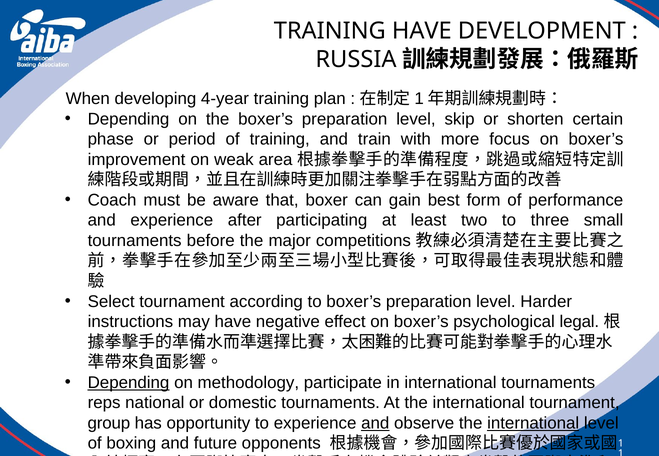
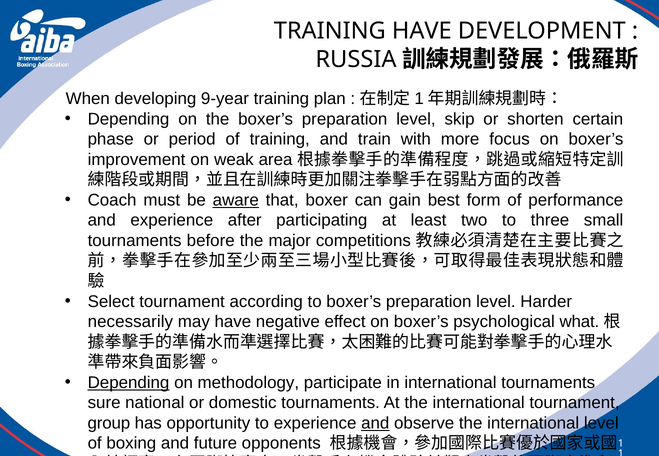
4-year: 4-year -> 9-year
aware underline: none -> present
instructions: instructions -> necessarily
legal: legal -> what
reps: reps -> sure
international at (533, 423) underline: present -> none
